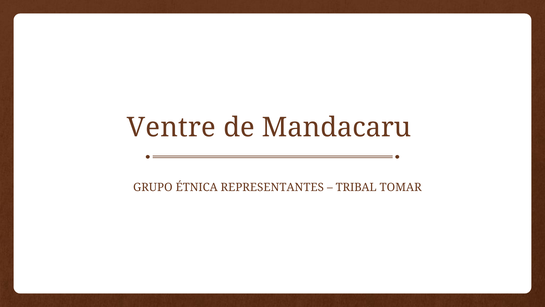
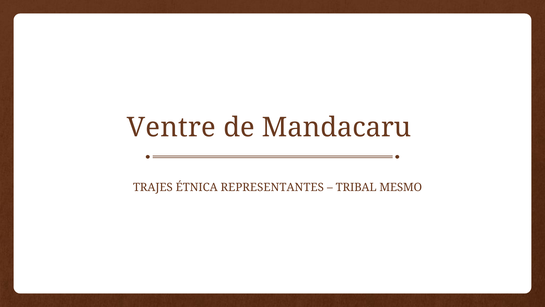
GRUPO: GRUPO -> TRAJES
TOMAR: TOMAR -> MESMO
